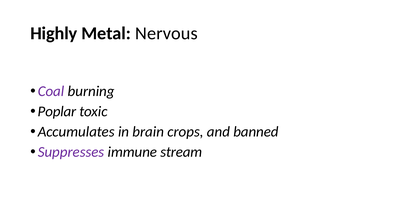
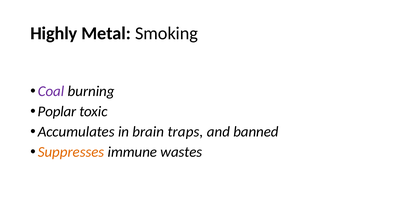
Nervous: Nervous -> Smoking
crops: crops -> traps
Suppresses colour: purple -> orange
stream: stream -> wastes
